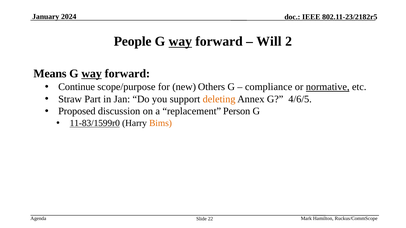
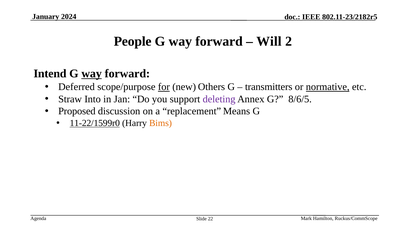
way at (180, 42) underline: present -> none
Means: Means -> Intend
Continue: Continue -> Deferred
for underline: none -> present
compliance: compliance -> transmitters
Part: Part -> Into
deleting colour: orange -> purple
4/6/5: 4/6/5 -> 8/6/5
Person: Person -> Means
11-83/1599r0: 11-83/1599r0 -> 11-22/1599r0
